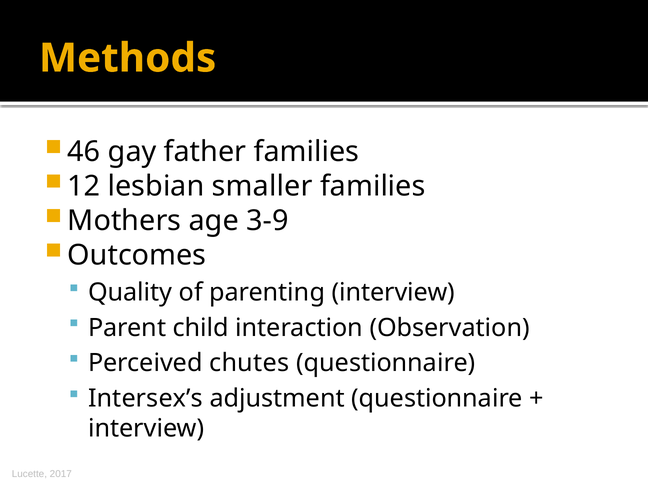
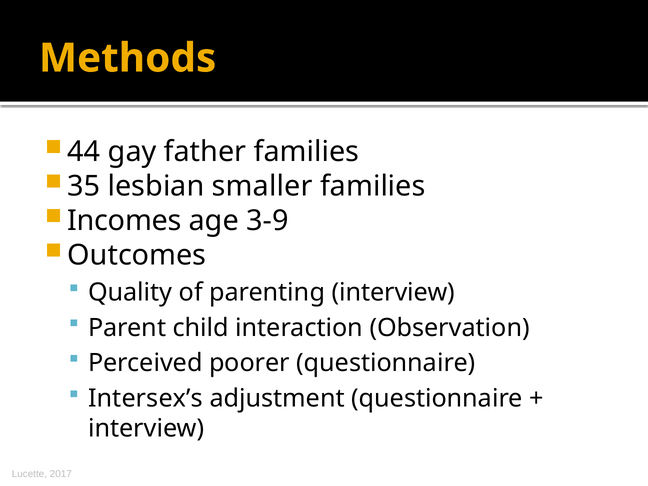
46: 46 -> 44
12: 12 -> 35
Mothers: Mothers -> Incomes
chutes: chutes -> poorer
